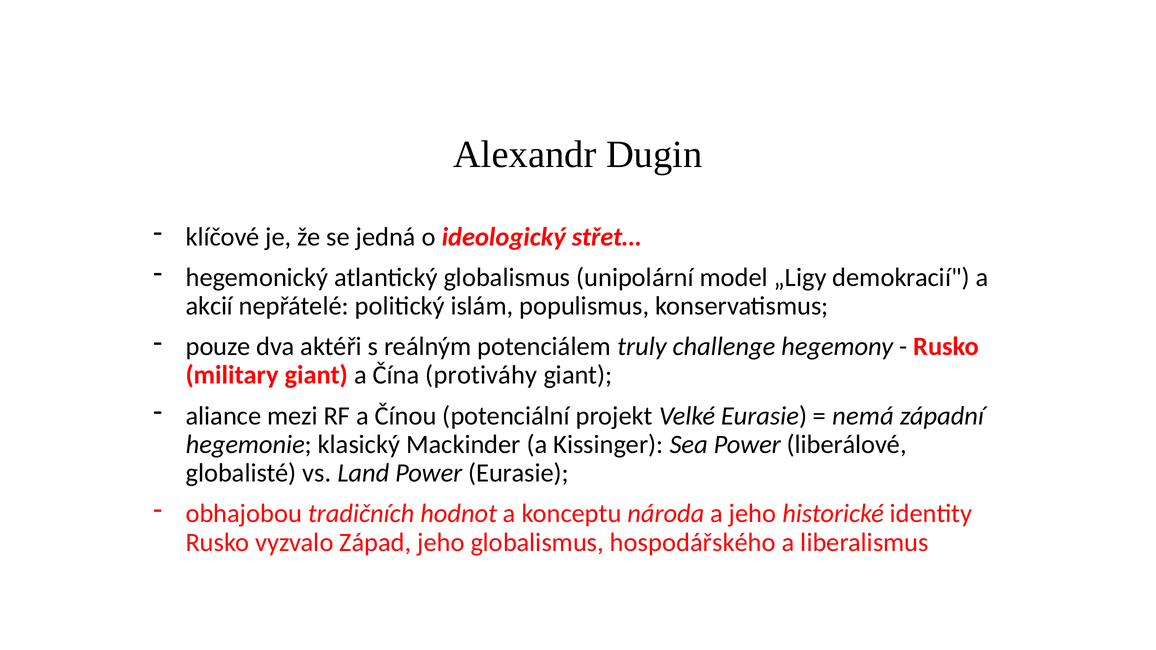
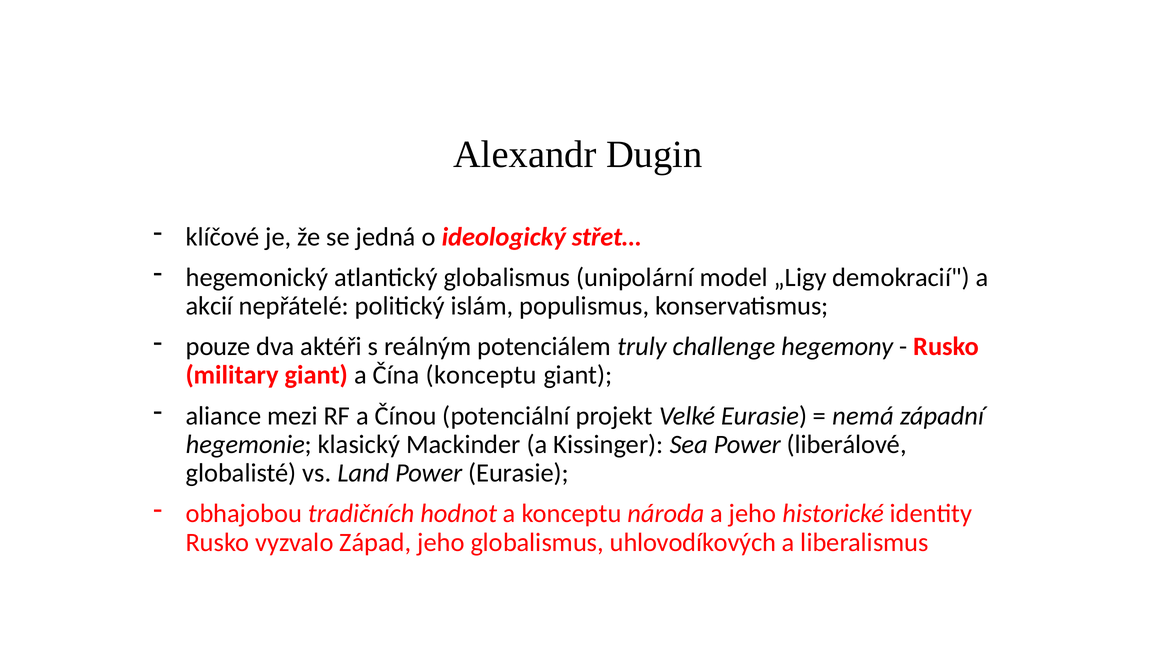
Čína protiváhy: protiváhy -> konceptu
hospodářského: hospodářského -> uhlovodíkových
